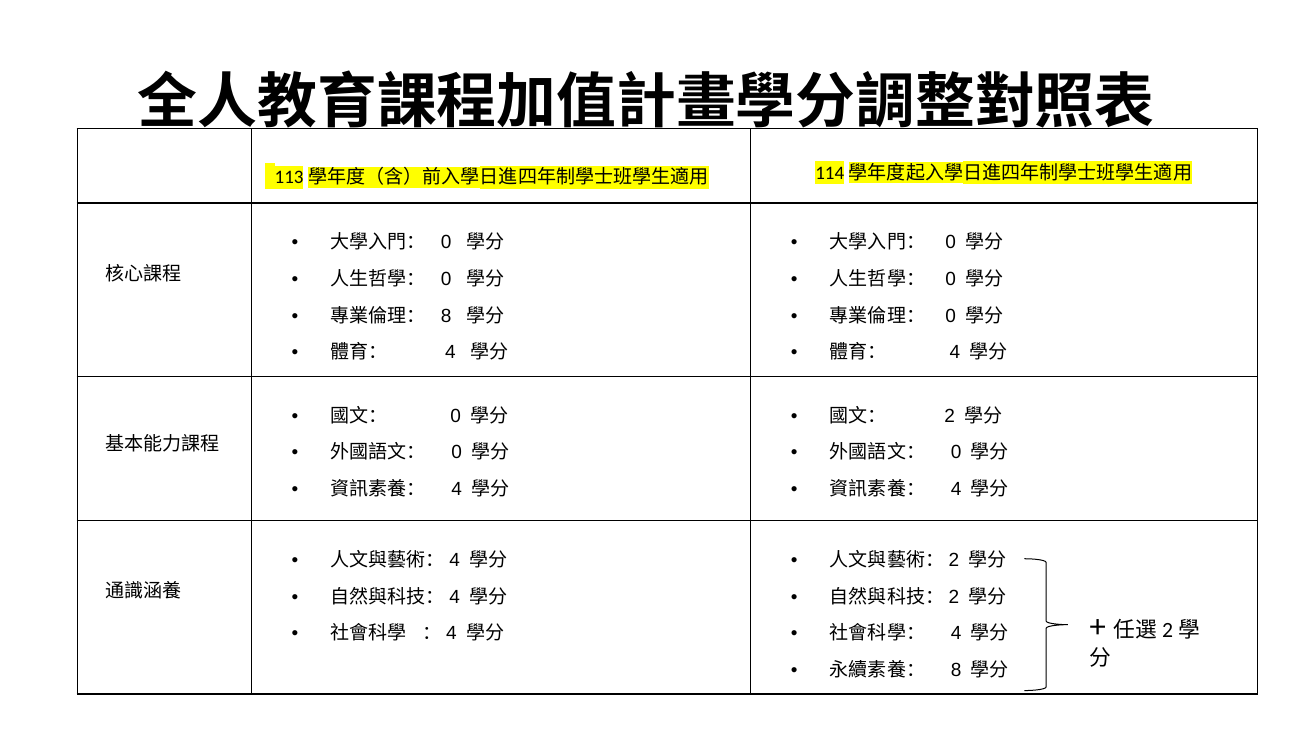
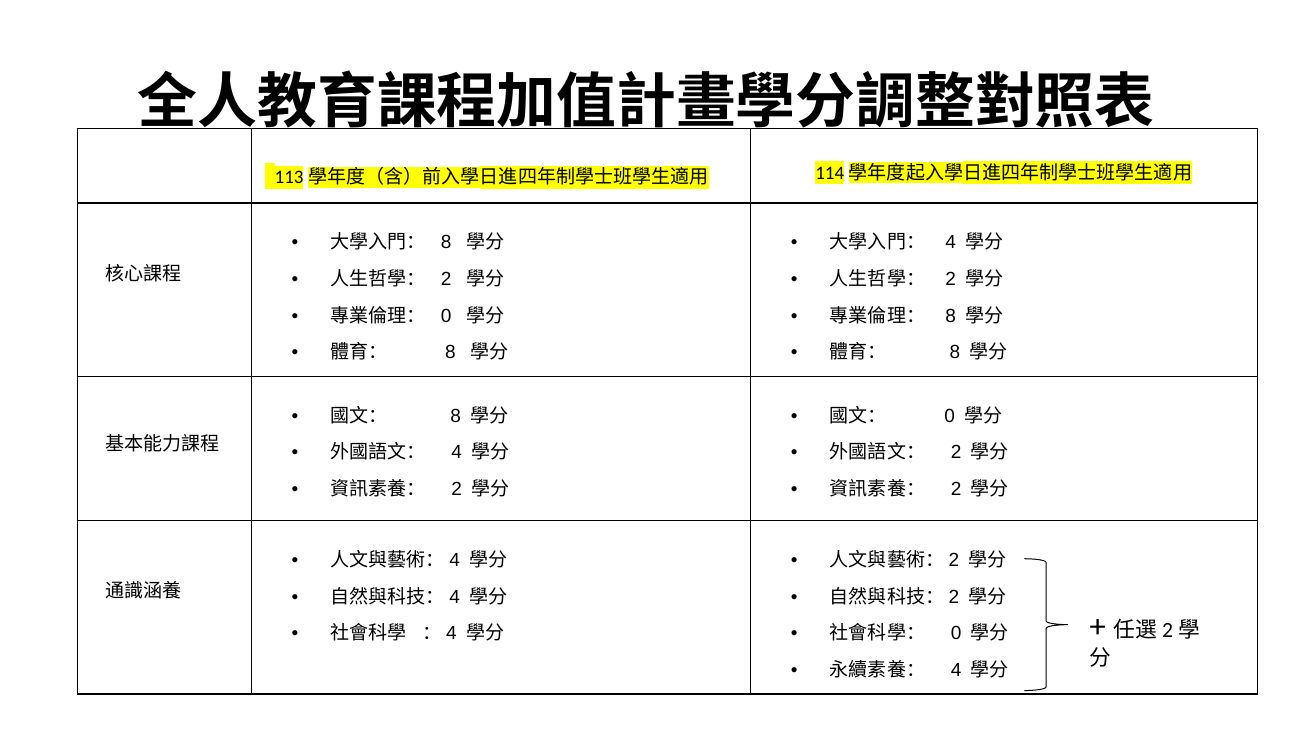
0 at (446, 243): 0 -> 8
0 at (951, 243): 0 -> 4
0 at (446, 279): 0 -> 2
0 at (951, 279): 0 -> 2
8 at (446, 316): 8 -> 0
0 at (951, 316): 0 -> 8
4 at (450, 352): 4 -> 8
4 at (955, 352): 4 -> 8
0 at (456, 416): 0 -> 8
2 at (950, 416): 2 -> 0
0 at (457, 453): 0 -> 4
0 at (956, 453): 0 -> 2
4 at (457, 489): 4 -> 2
4 at (956, 489): 4 -> 2
4 at (956, 634): 4 -> 0
8 at (956, 670): 8 -> 4
